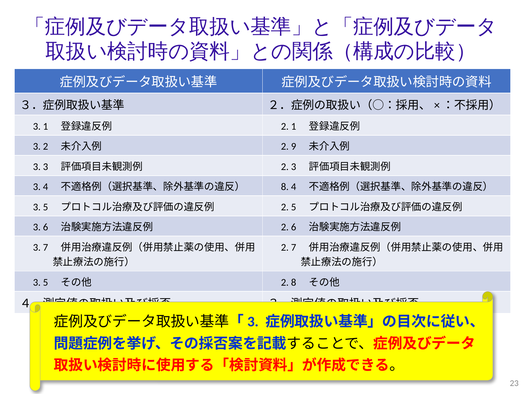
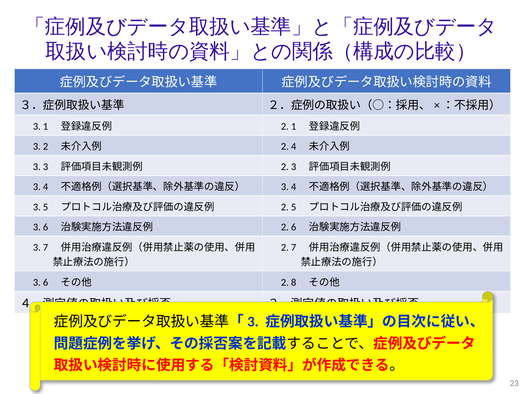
2 9: 9 -> 4
8 at (285, 187): 8 -> 3
5 at (46, 282): 5 -> 6
